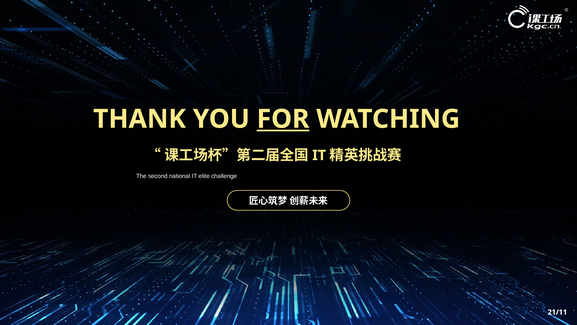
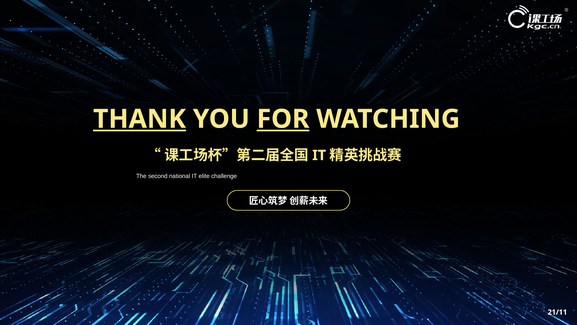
THANK underline: none -> present
